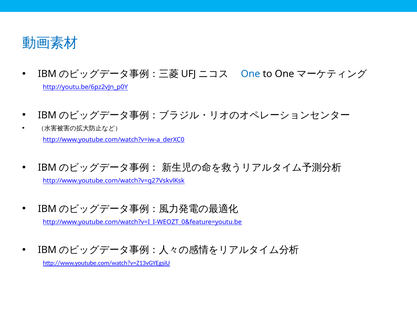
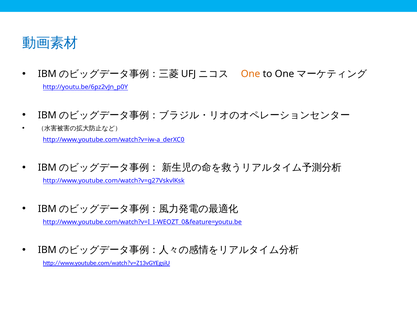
One colour: blue -> orange
